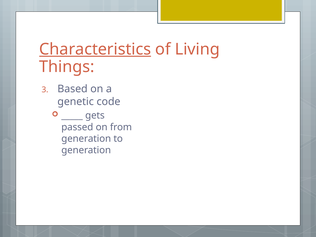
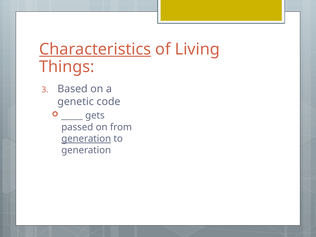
generation at (86, 139) underline: none -> present
